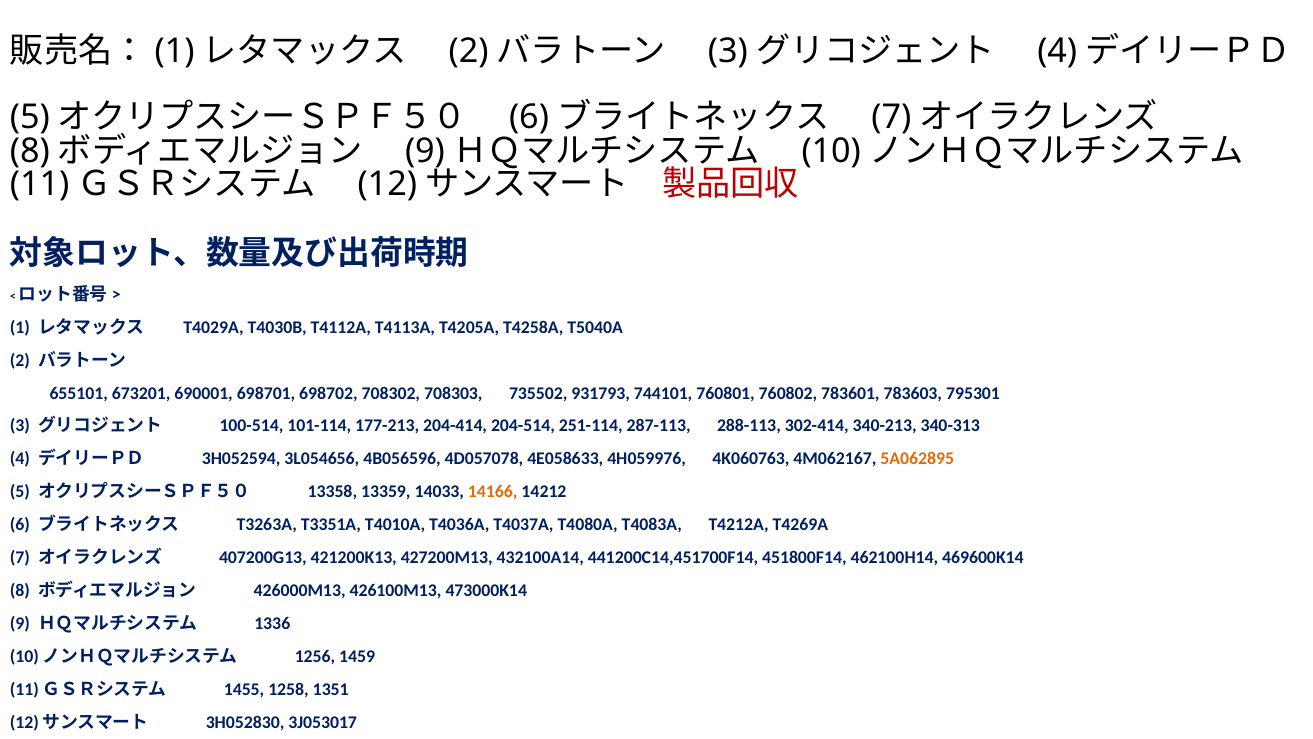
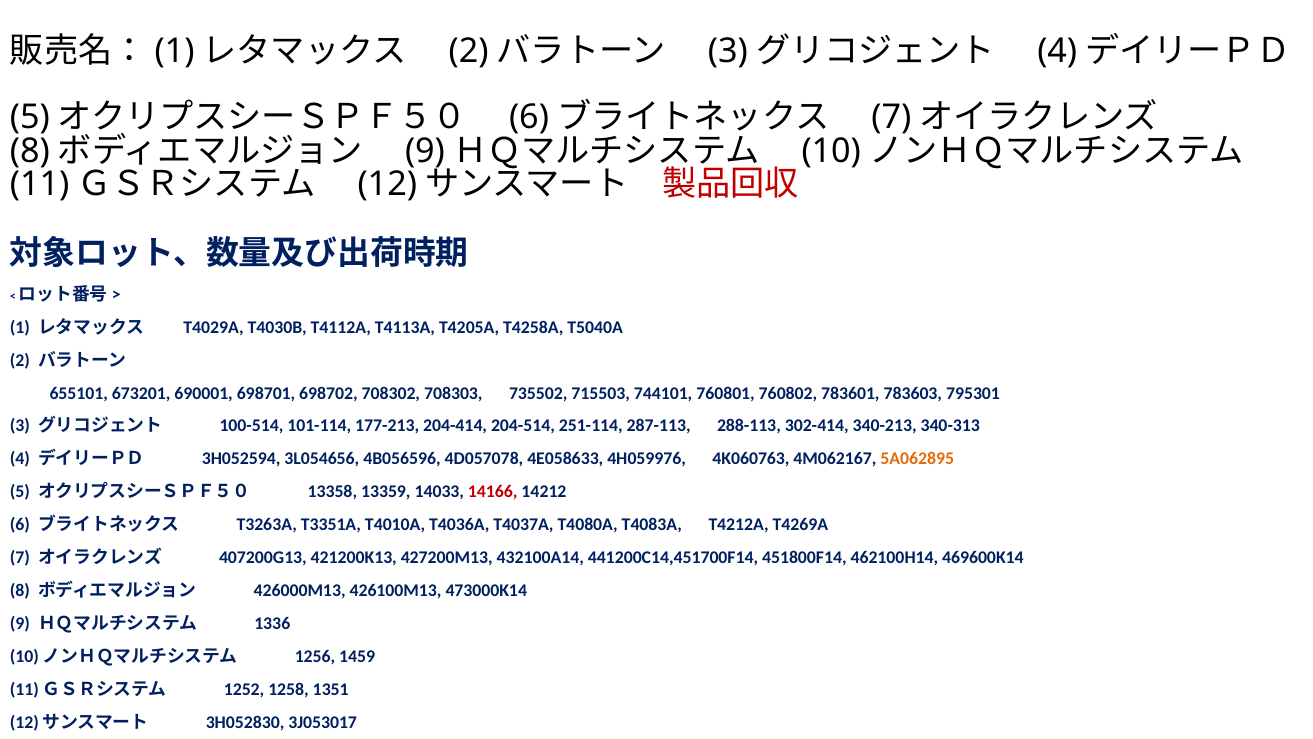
931793: 931793 -> 715503
14166 colour: orange -> red
1455: 1455 -> 1252
